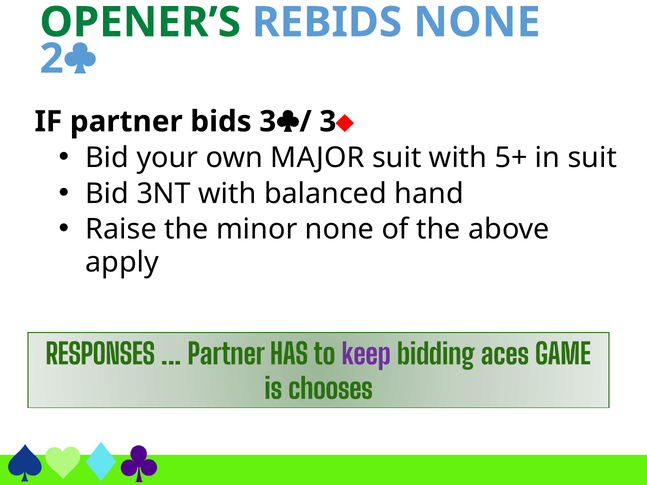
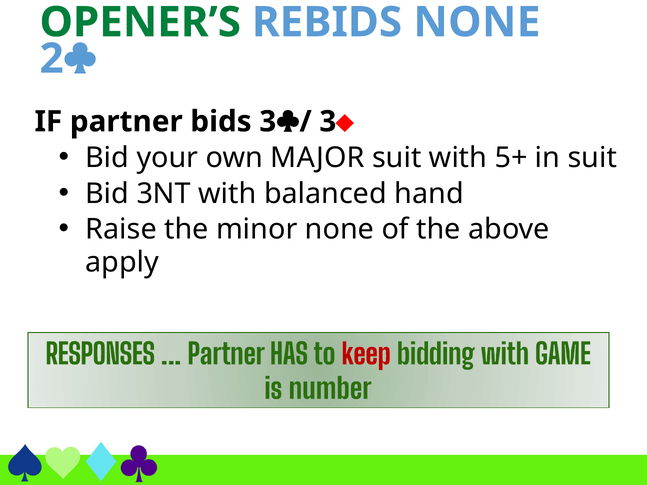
keep colour: purple -> red
bidding aces: aces -> with
chooses: chooses -> number
